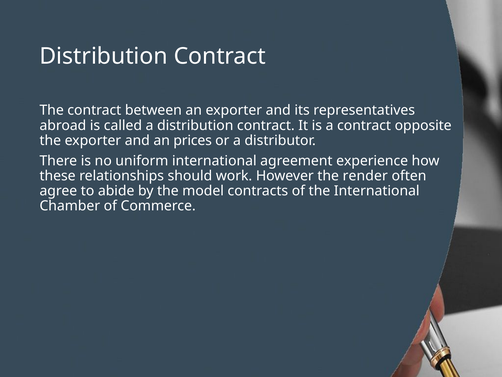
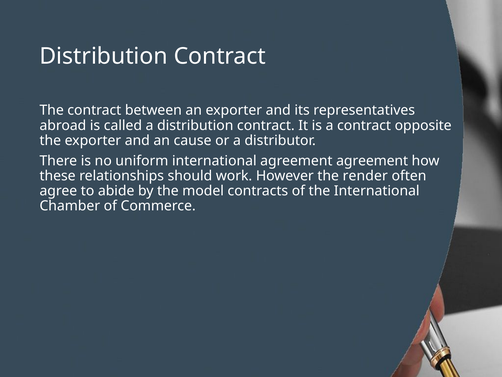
prices: prices -> cause
agreement experience: experience -> agreement
